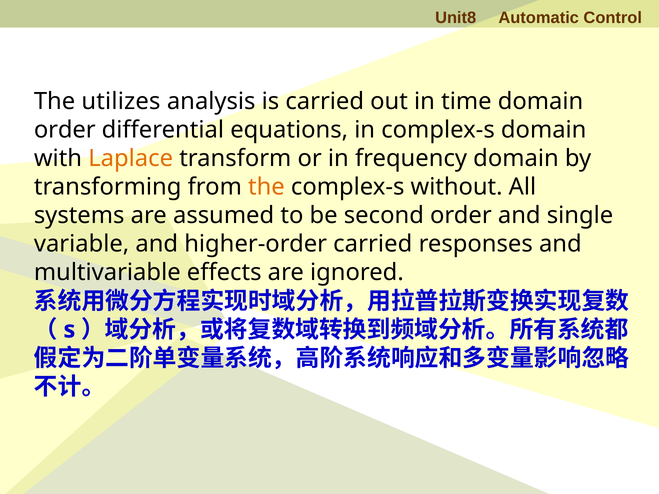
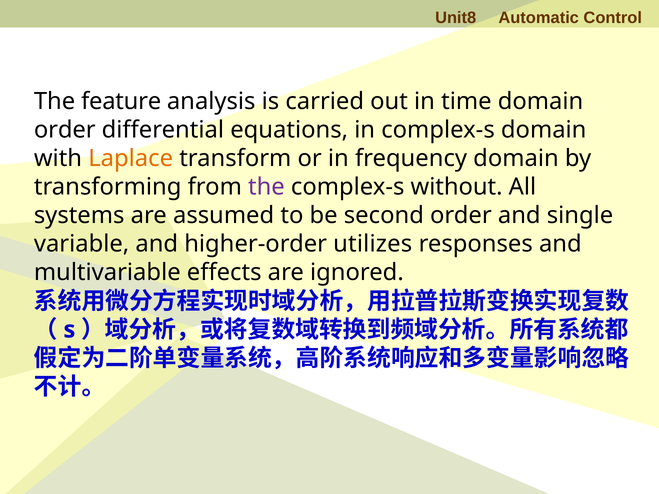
utilizes: utilizes -> feature
the at (266, 187) colour: orange -> purple
higher-order carried: carried -> utilizes
